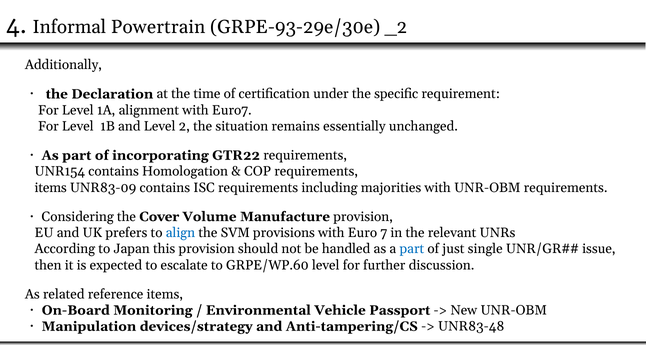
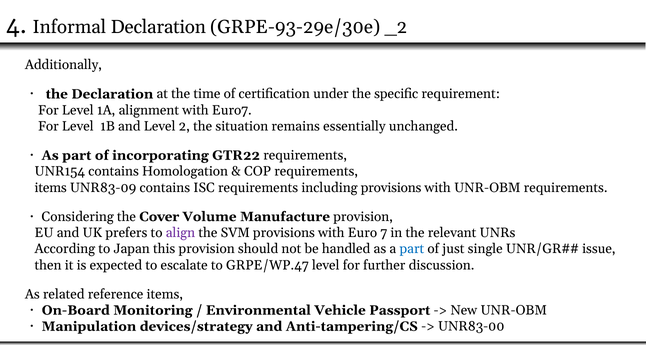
Informal Powertrain: Powertrain -> Declaration
including majorities: majorities -> provisions
align colour: blue -> purple
GRPE/WP.60: GRPE/WP.60 -> GRPE/WP.47
UNR83-48: UNR83-48 -> UNR83-00
